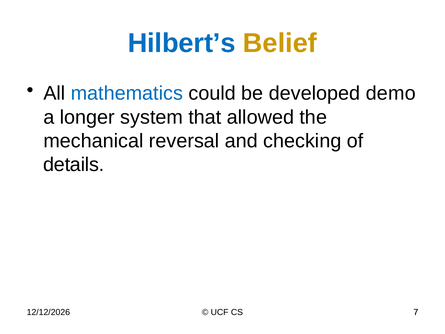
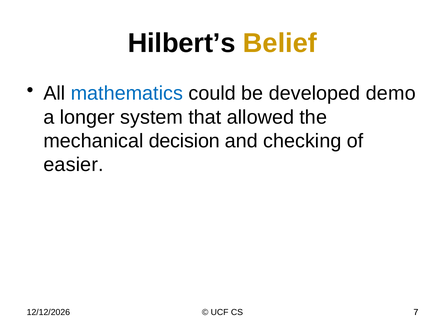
Hilbert’s colour: blue -> black
reversal: reversal -> decision
details: details -> easier
